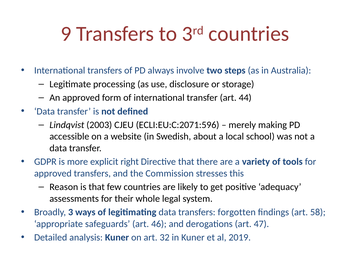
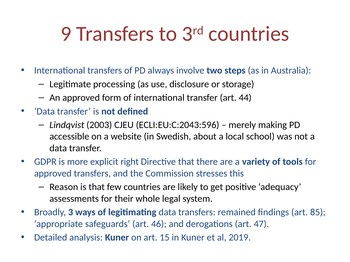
ECLI:EU:C:2071:596: ECLI:EU:C:2071:596 -> ECLI:EU:C:2043:596
forgotten: forgotten -> remained
58: 58 -> 85
32: 32 -> 15
